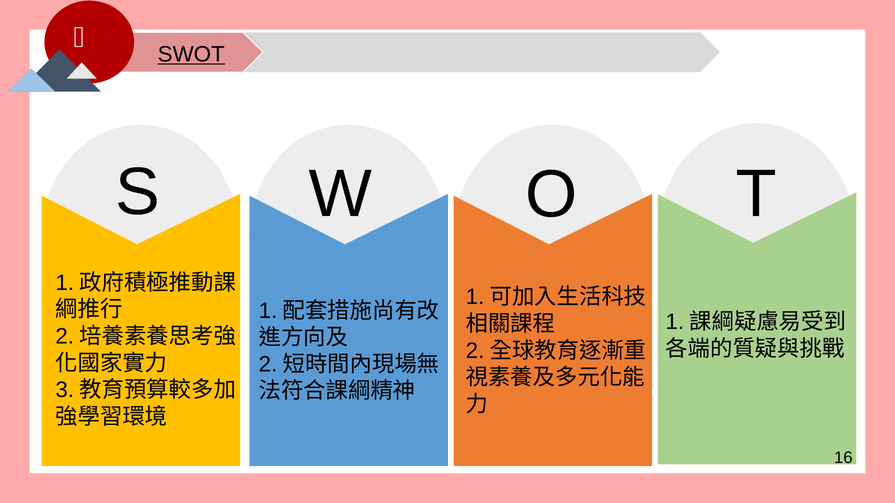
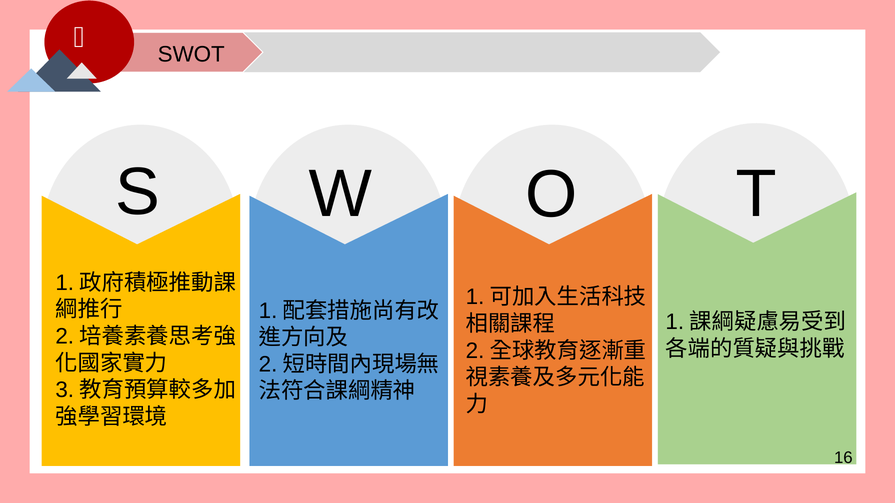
SWOT underline: present -> none
